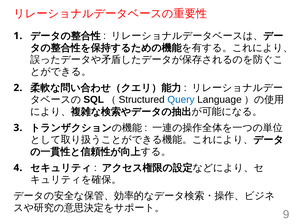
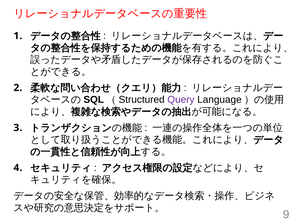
Query colour: blue -> purple
